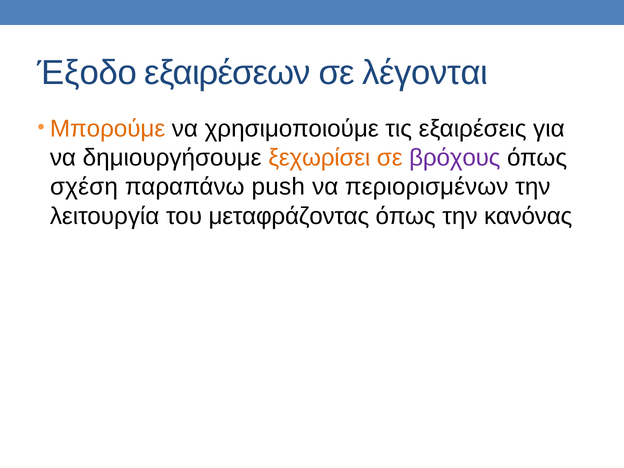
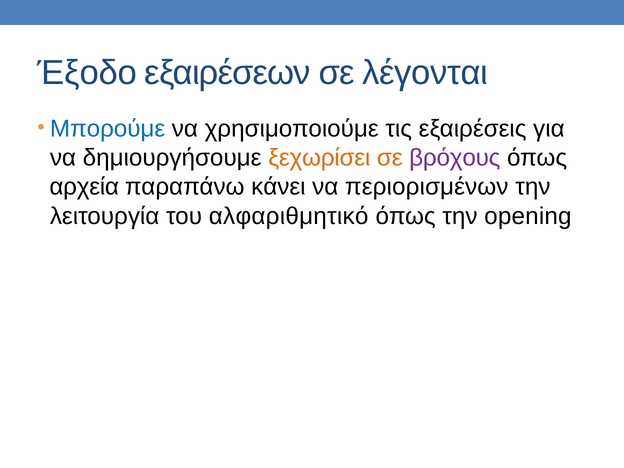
Μπορούμε colour: orange -> blue
σχέση: σχέση -> αρχεία
push: push -> κάνει
μεταφράζοντας: μεταφράζοντας -> αλφαριθμητικό
κανόνας: κανόνας -> opening
